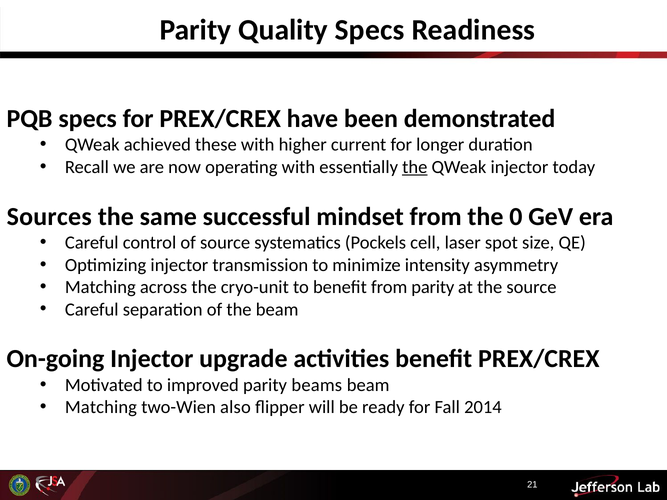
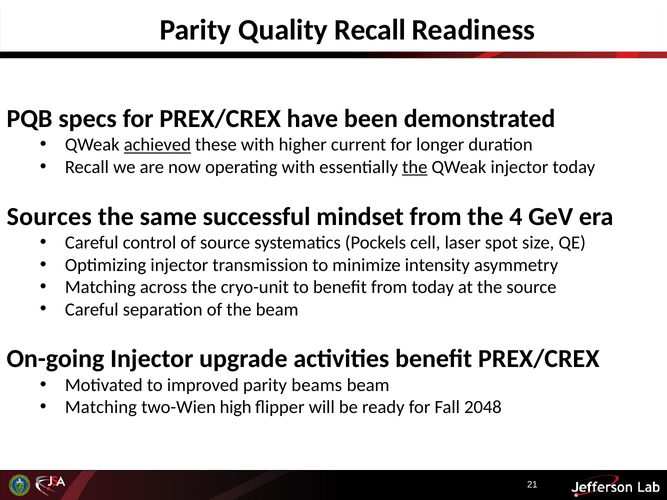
Quality Specs: Specs -> Recall
achieved underline: none -> present
0: 0 -> 4
from parity: parity -> today
also: also -> high
2014: 2014 -> 2048
